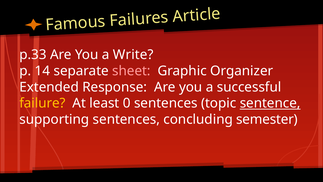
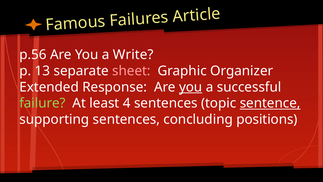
p.33: p.33 -> p.56
14: 14 -> 13
you at (191, 87) underline: none -> present
failure colour: yellow -> light green
0: 0 -> 4
semester: semester -> positions
